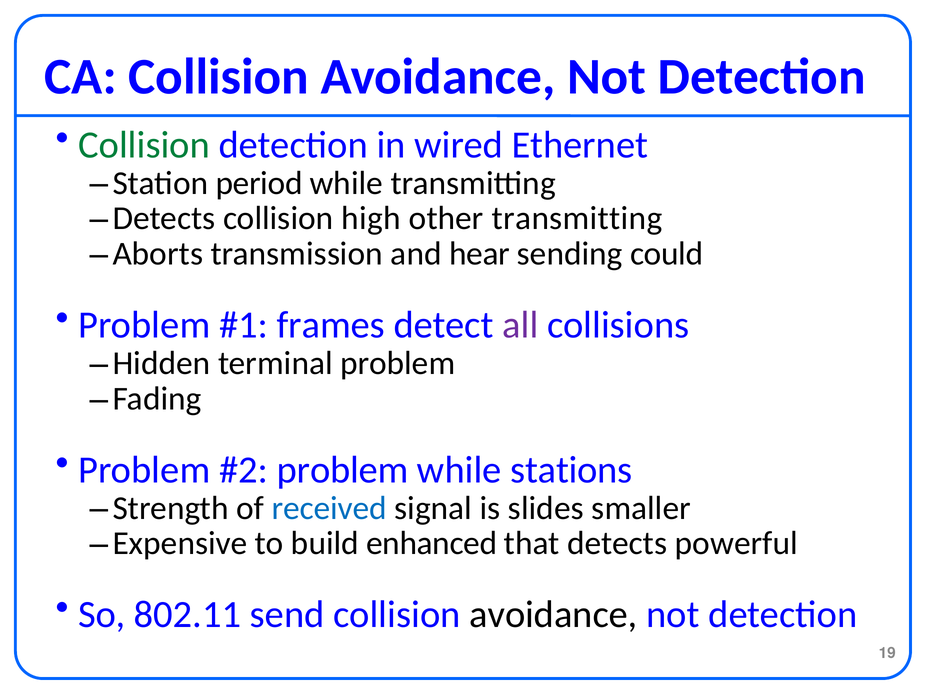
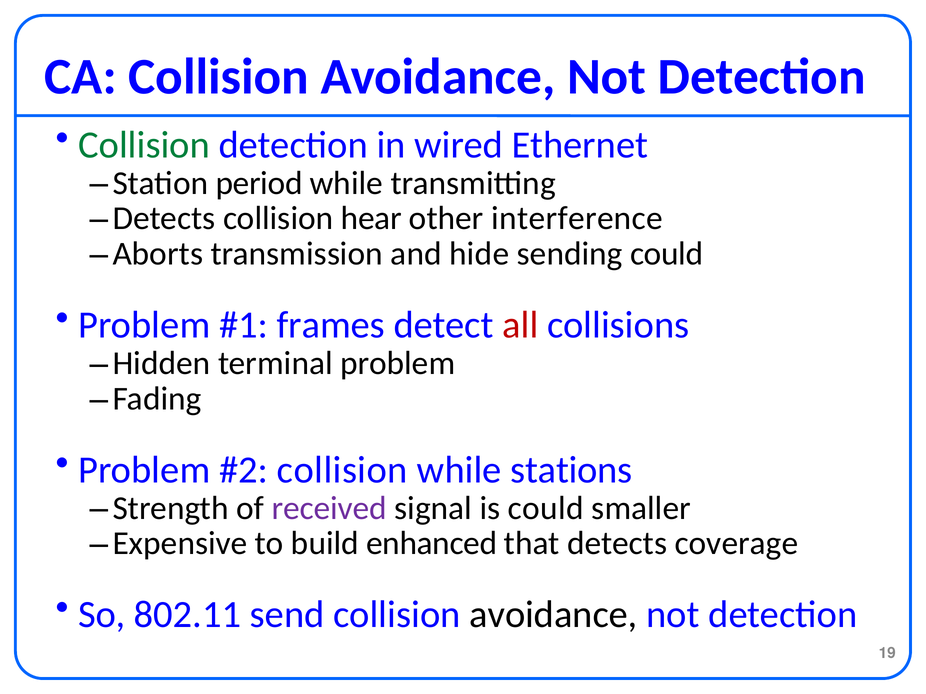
high: high -> hear
other transmitting: transmitting -> interference
hear: hear -> hide
all colour: purple -> red
problem at (343, 470): problem -> collision
received colour: blue -> purple
is slides: slides -> could
powerful: powerful -> coverage
